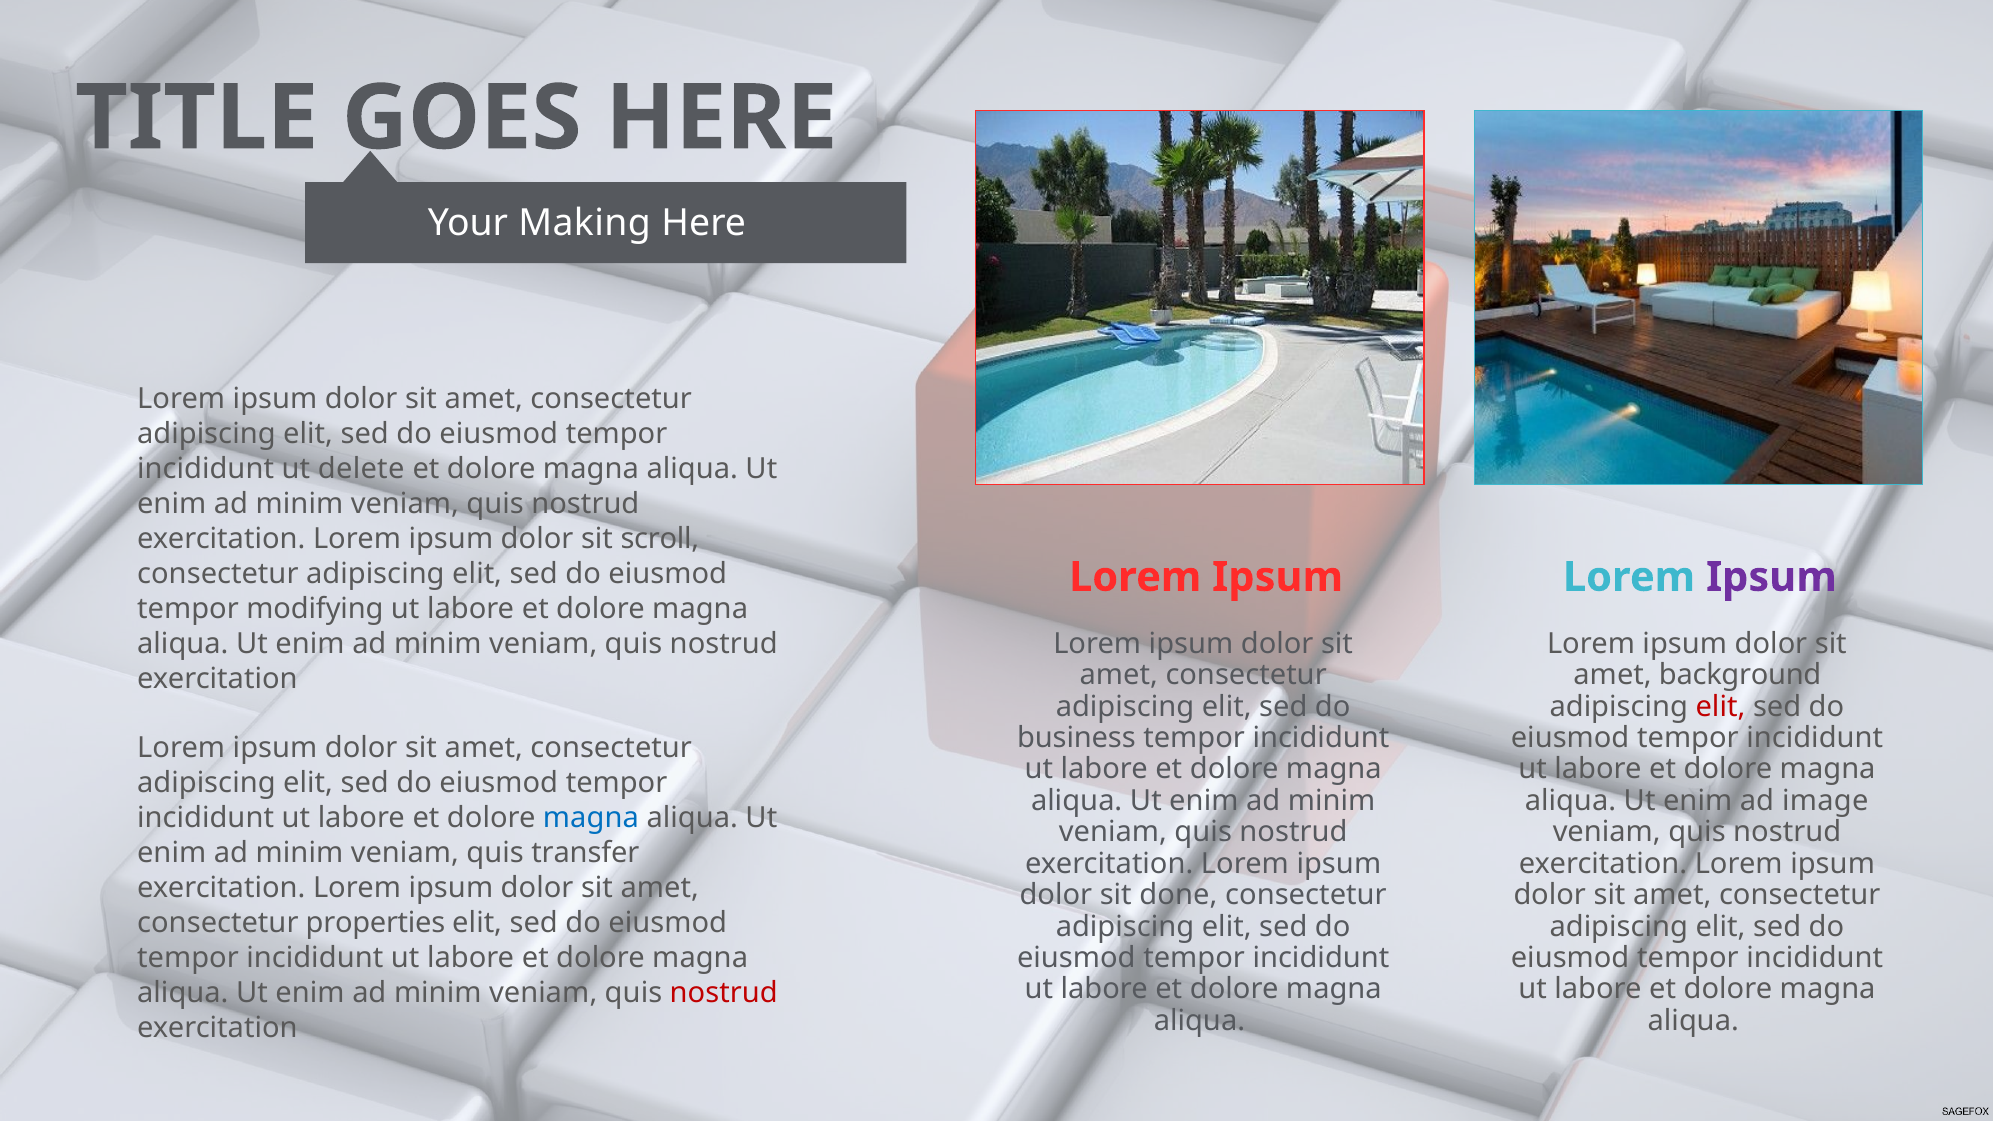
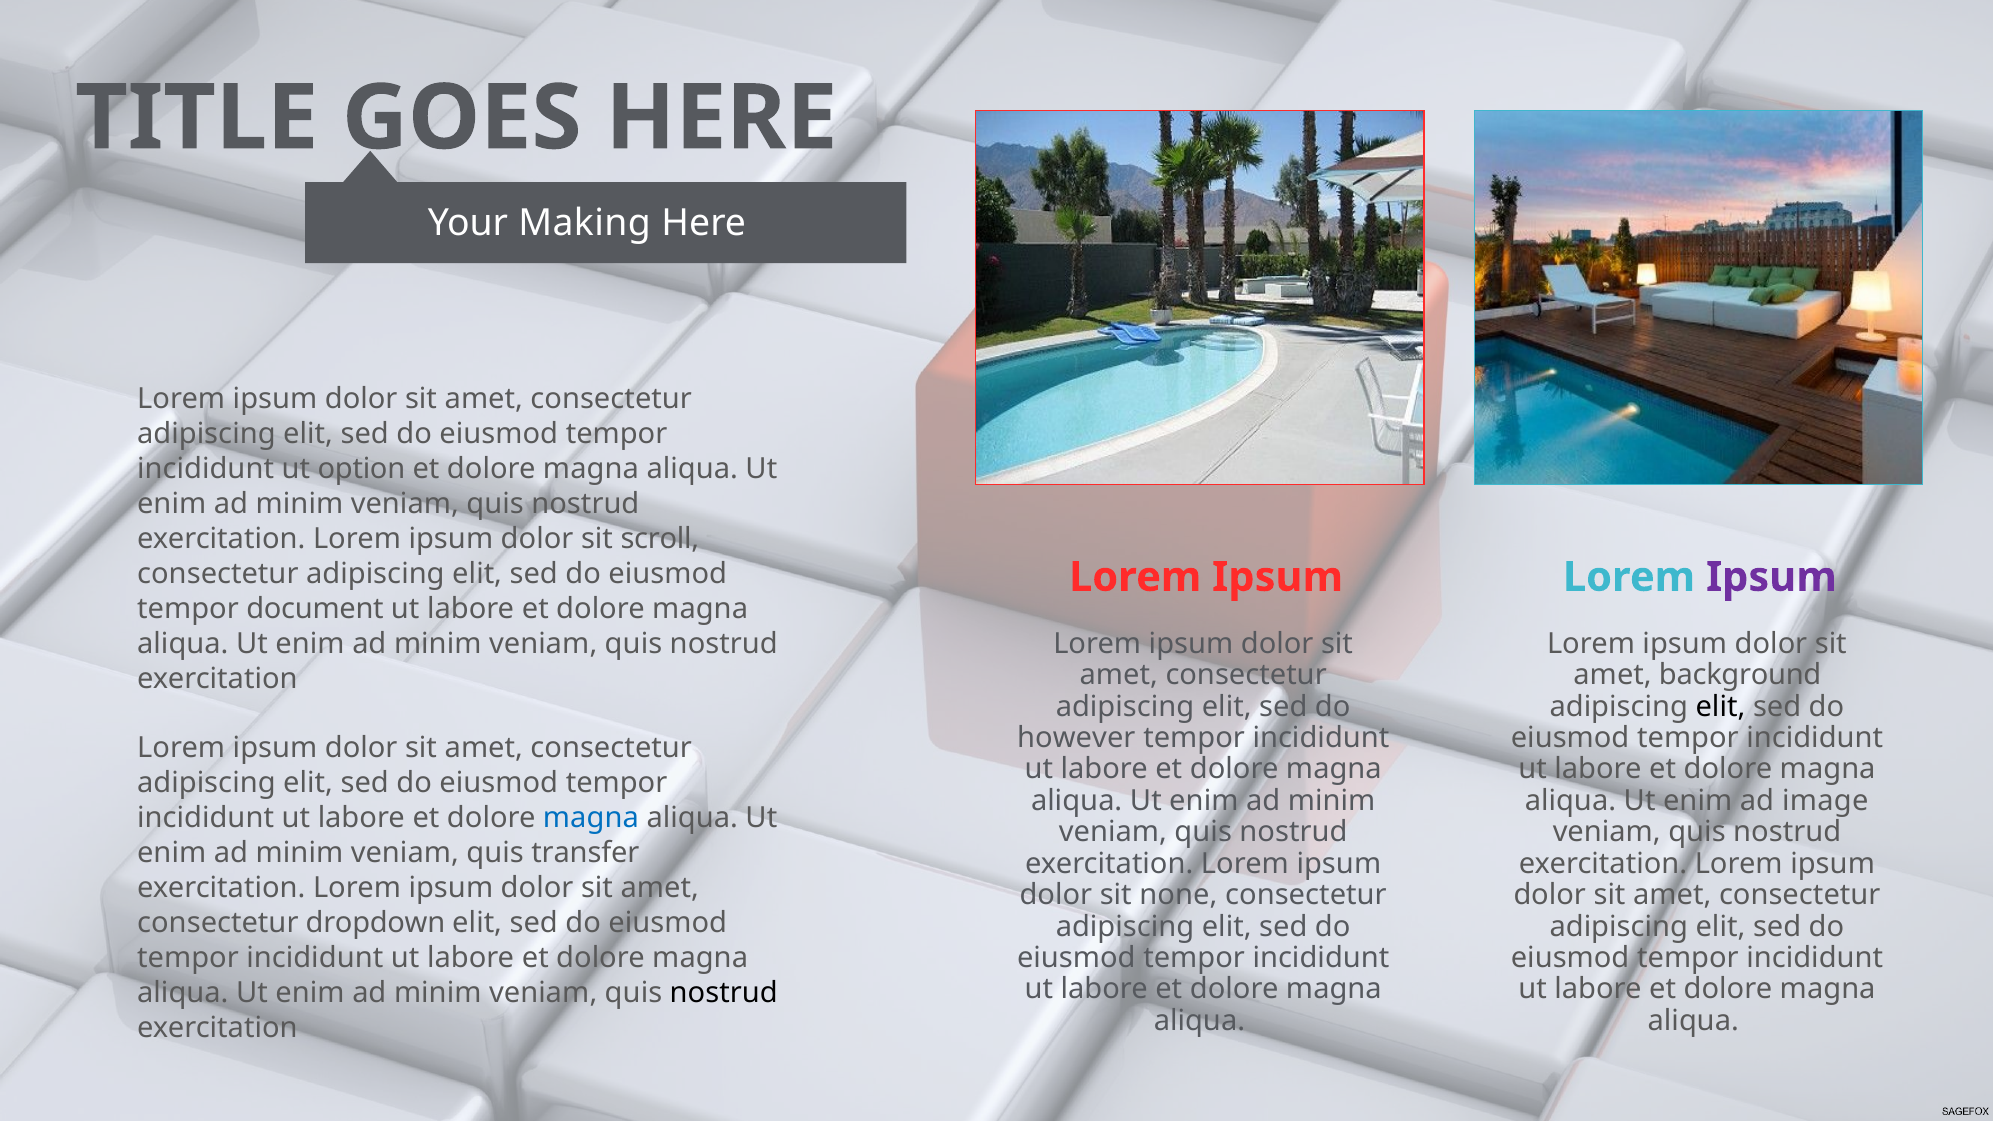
delete: delete -> option
modifying: modifying -> document
elit at (1720, 707) colour: red -> black
business: business -> however
done: done -> none
properties: properties -> dropdown
nostrud at (724, 993) colour: red -> black
